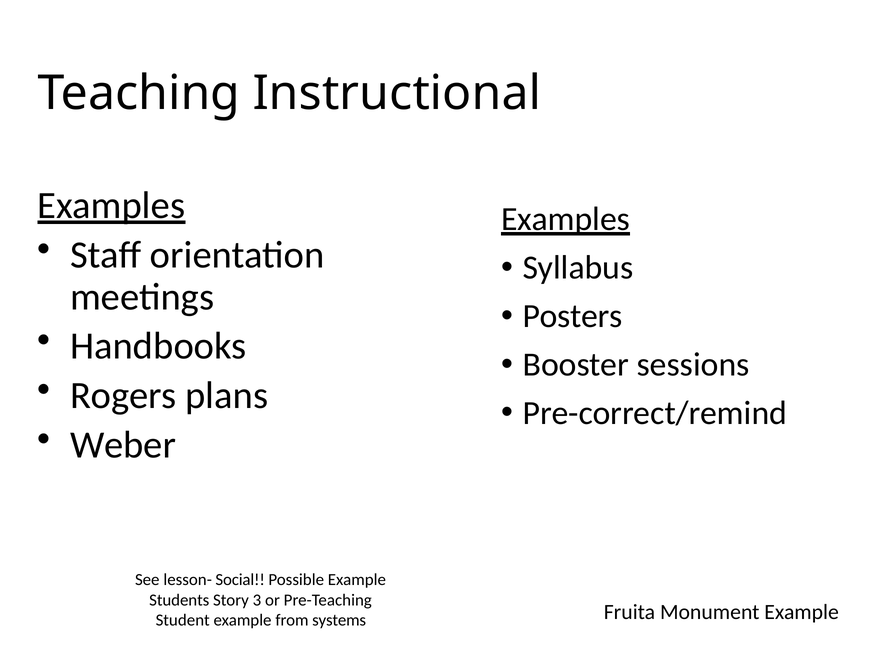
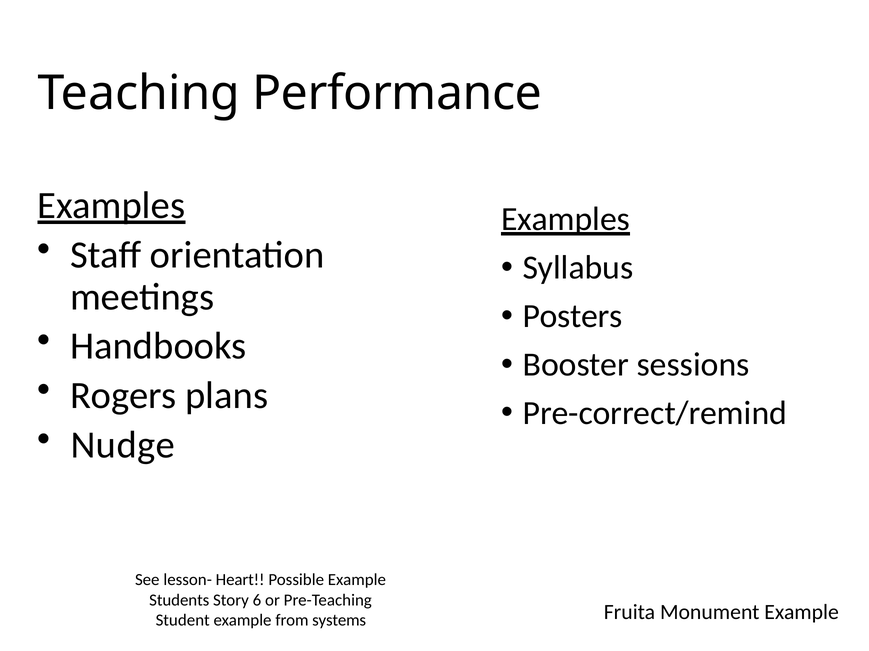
Instructional: Instructional -> Performance
Weber: Weber -> Nudge
Social: Social -> Heart
3: 3 -> 6
